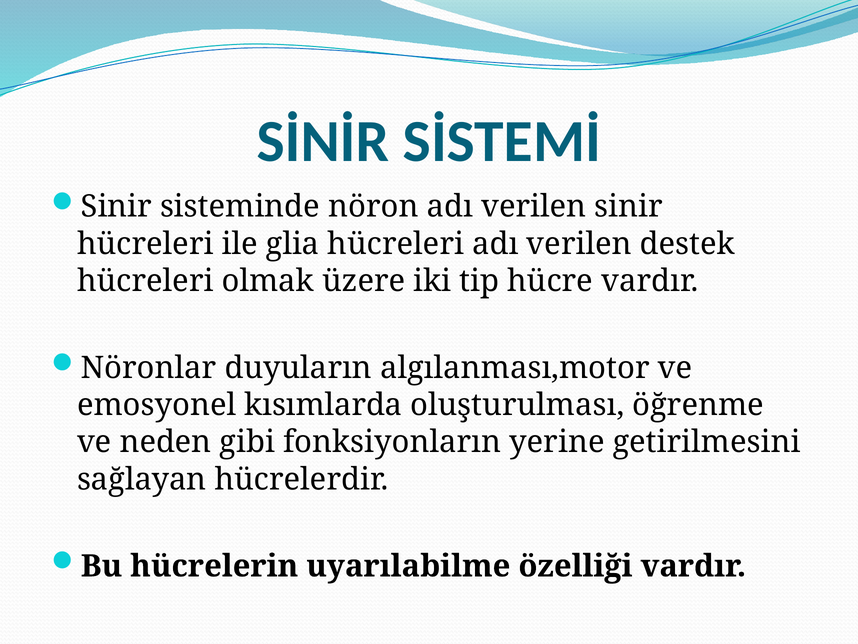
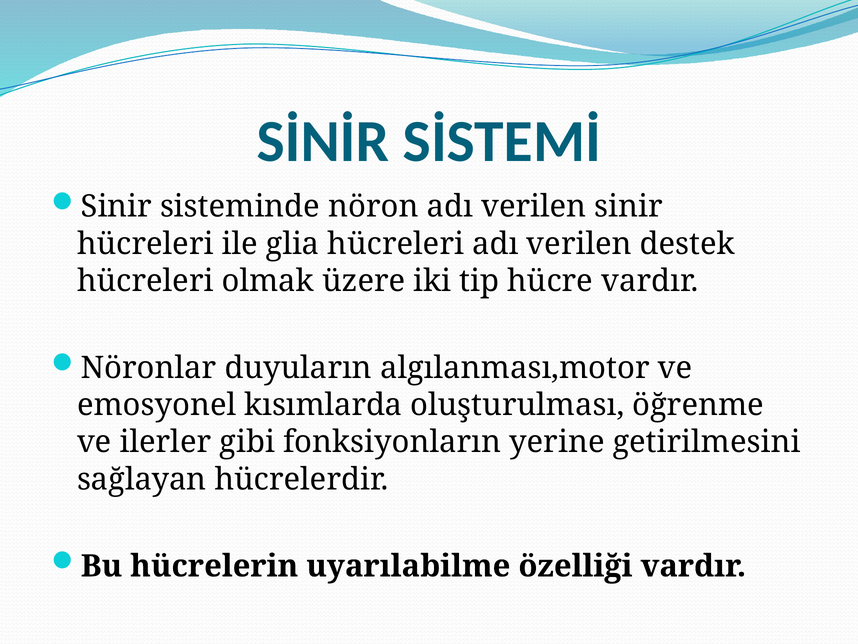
neden: neden -> ilerler
